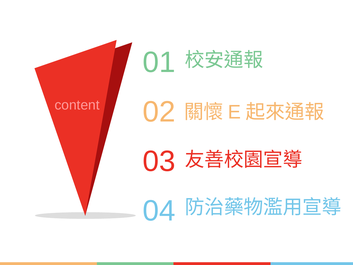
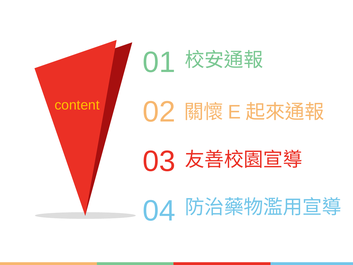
content colour: pink -> yellow
